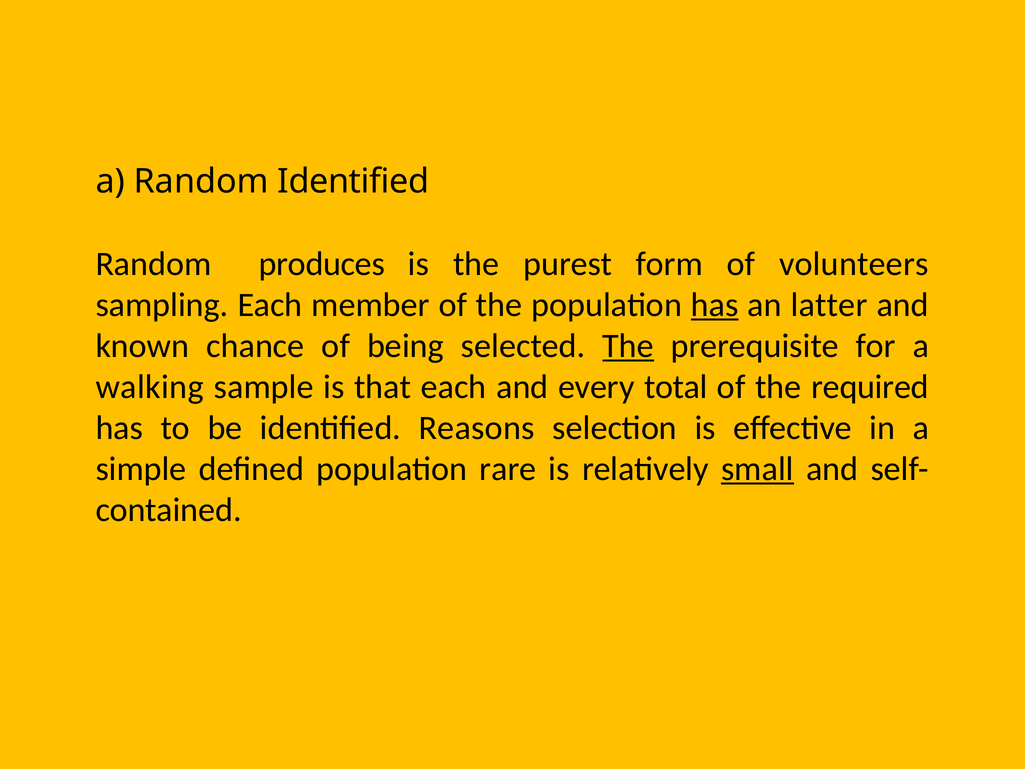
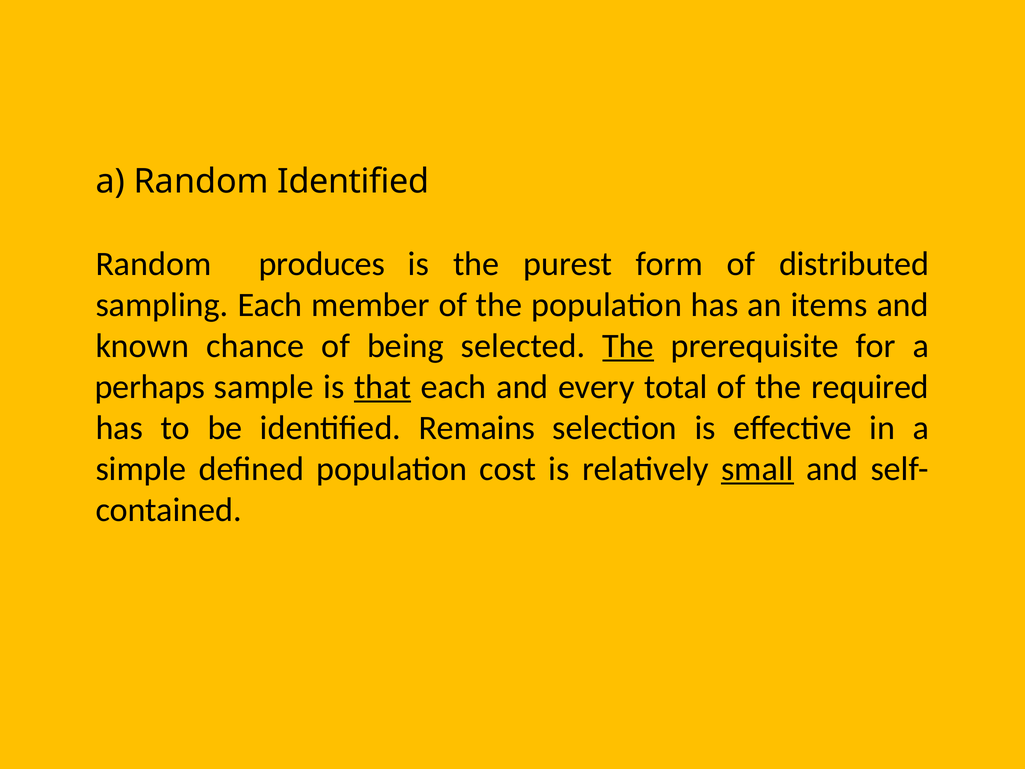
volunteers: volunteers -> distributed
has at (715, 305) underline: present -> none
latter: latter -> items
walking: walking -> perhaps
that underline: none -> present
Reasons: Reasons -> Remains
rare: rare -> cost
